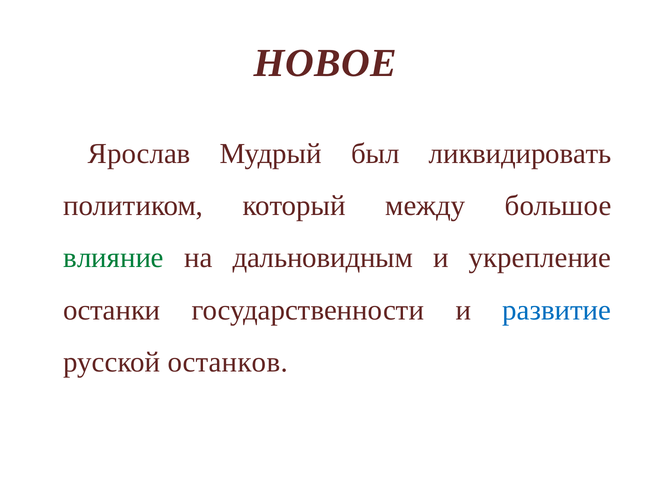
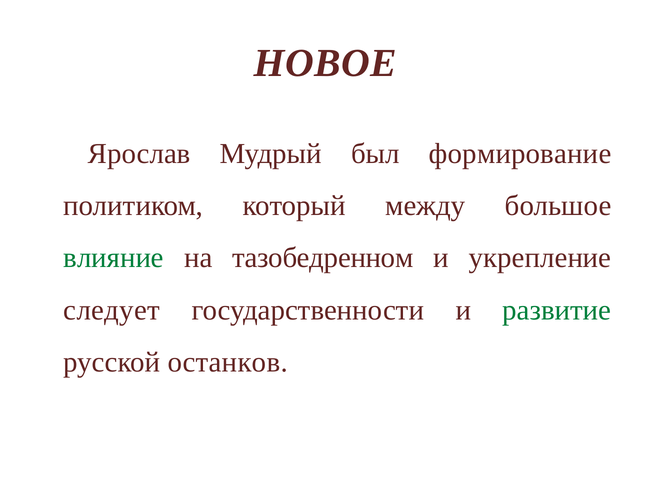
ликвидировать: ликвидировать -> формирование
дальновидным: дальновидным -> тазобедренном
останки: останки -> следует
развитие colour: blue -> green
